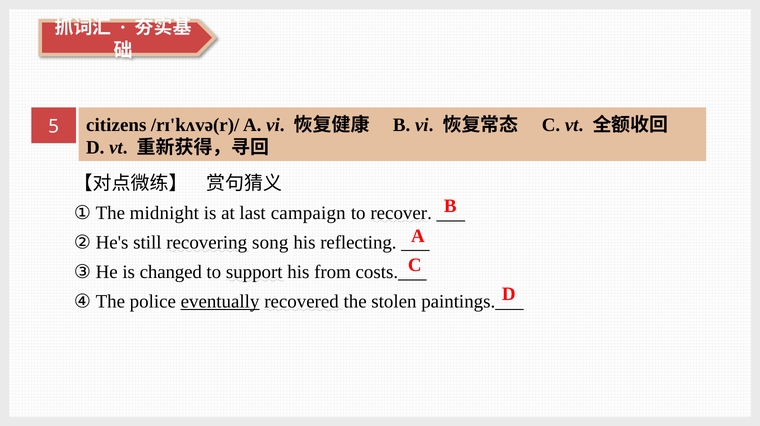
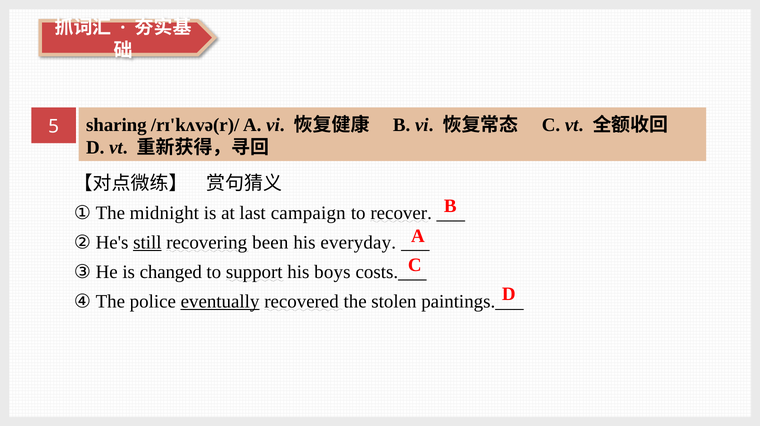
citizens: citizens -> sharing
still underline: none -> present
song: song -> been
reflecting: reflecting -> everyday
from: from -> boys
